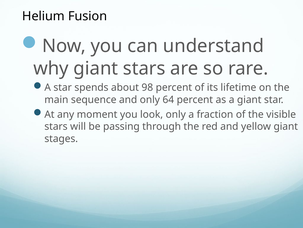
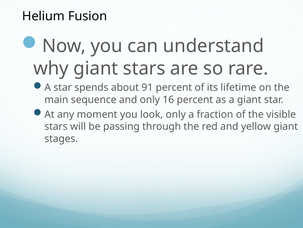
98: 98 -> 91
64: 64 -> 16
